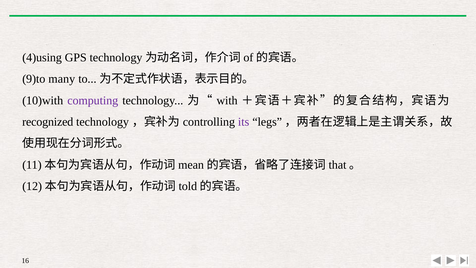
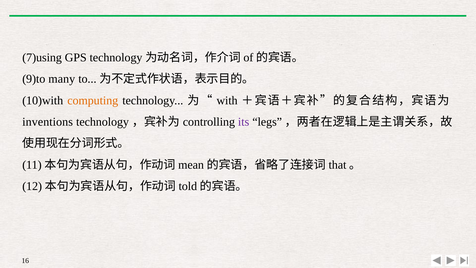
4)using: 4)using -> 7)using
computing colour: purple -> orange
recognized: recognized -> inventions
